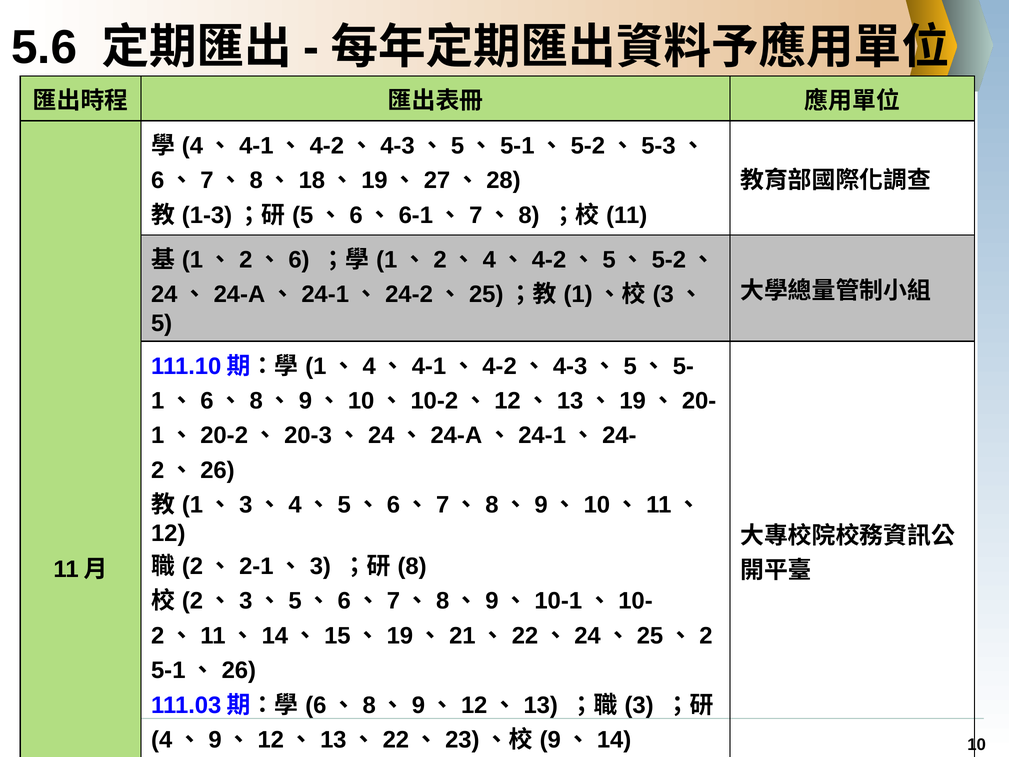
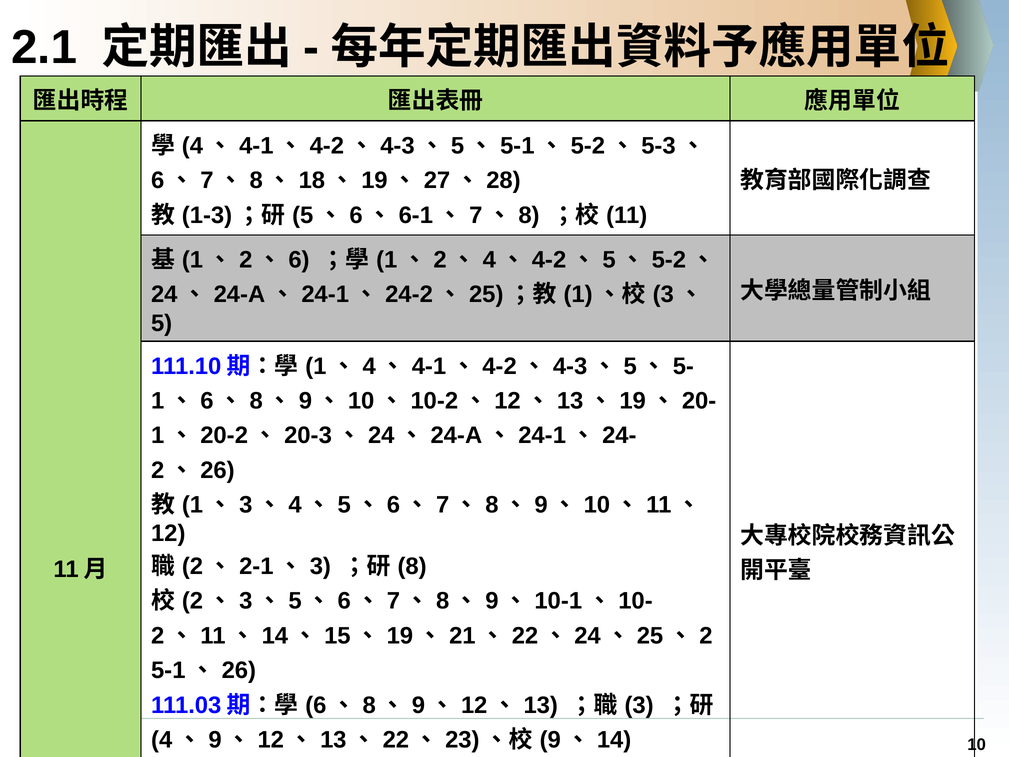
5.6: 5.6 -> 2.1
